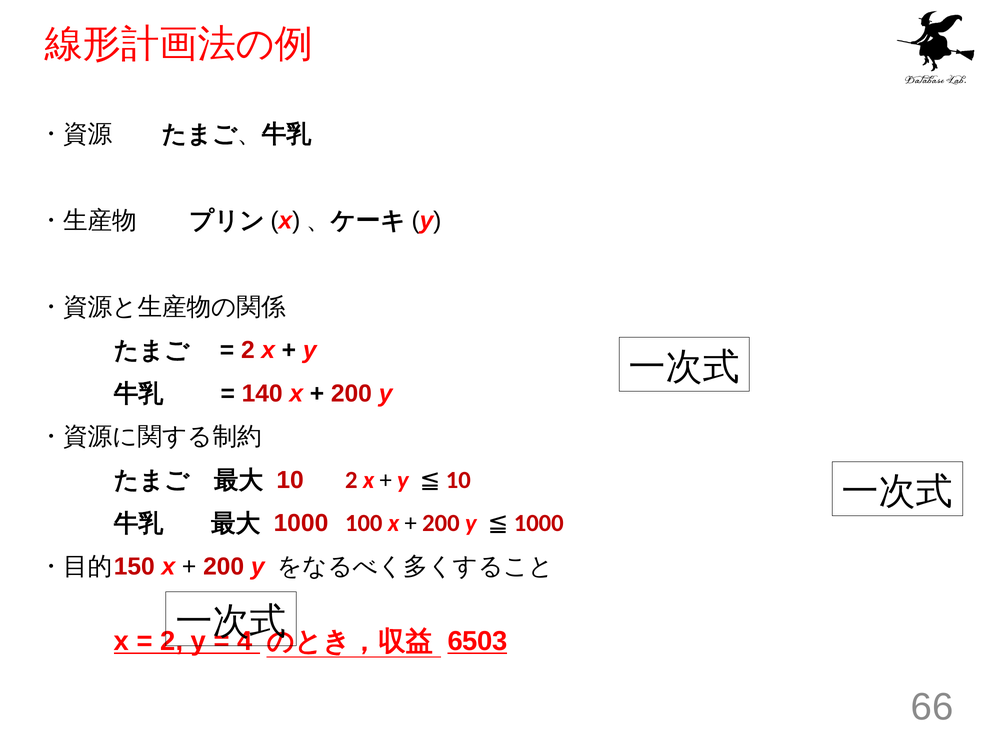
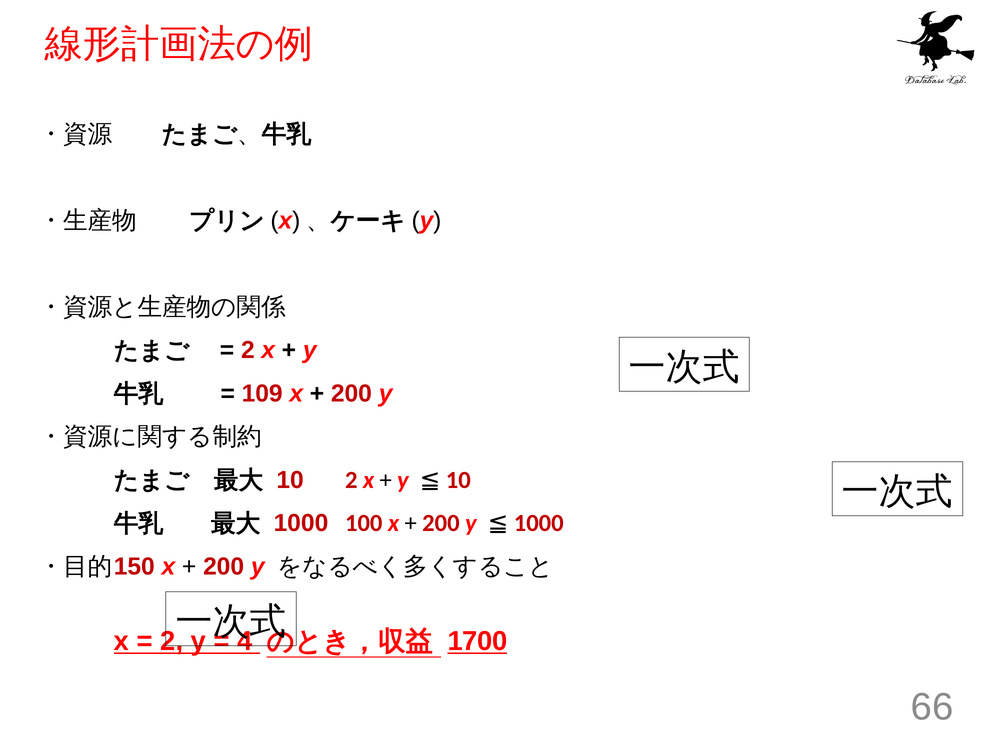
140: 140 -> 109
6503: 6503 -> 1700
